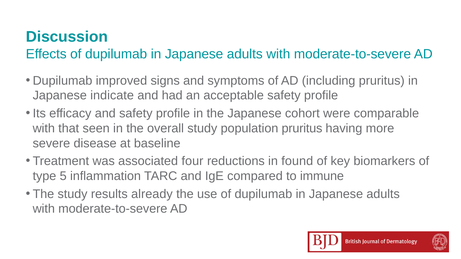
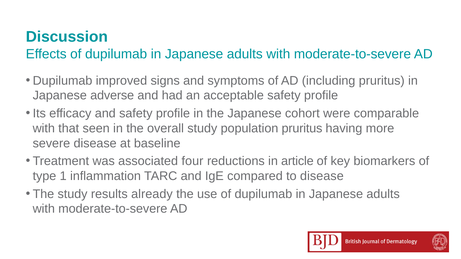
indicate: indicate -> adverse
found: found -> article
5: 5 -> 1
to immune: immune -> disease
